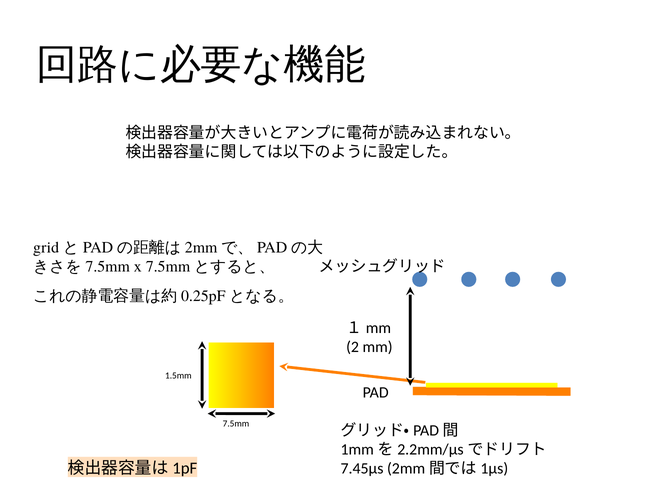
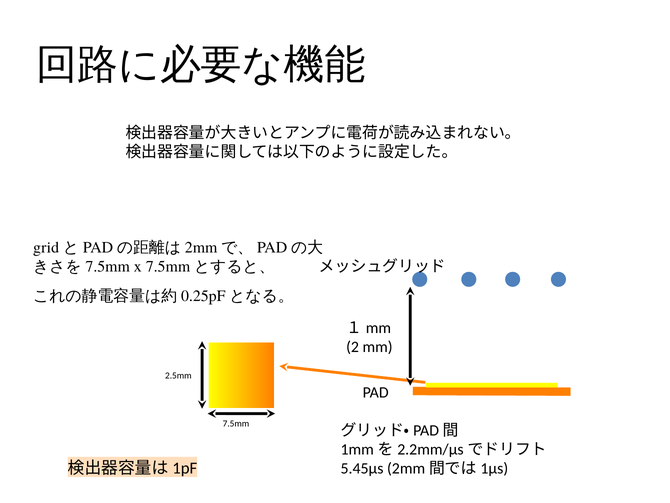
1.5mm: 1.5mm -> 2.5mm
7.45μs: 7.45μs -> 5.45μs
